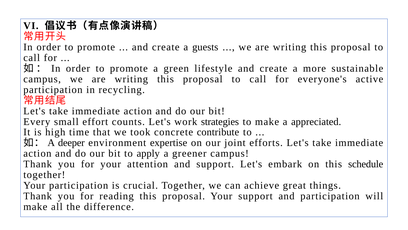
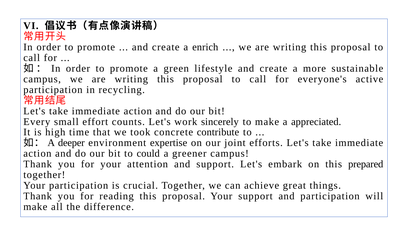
guests: guests -> enrich
strategies: strategies -> sincerely
apply: apply -> could
schedule: schedule -> prepared
